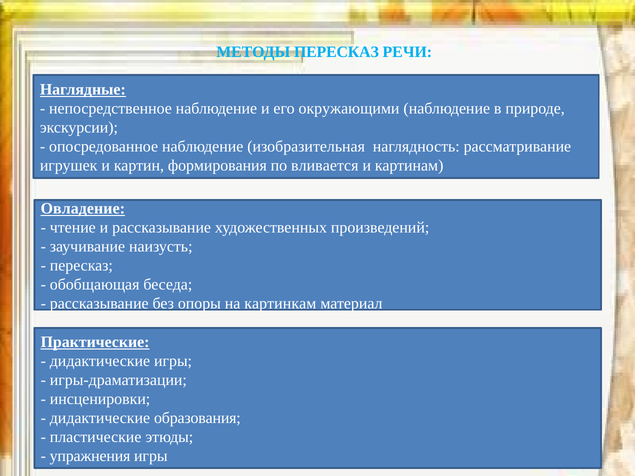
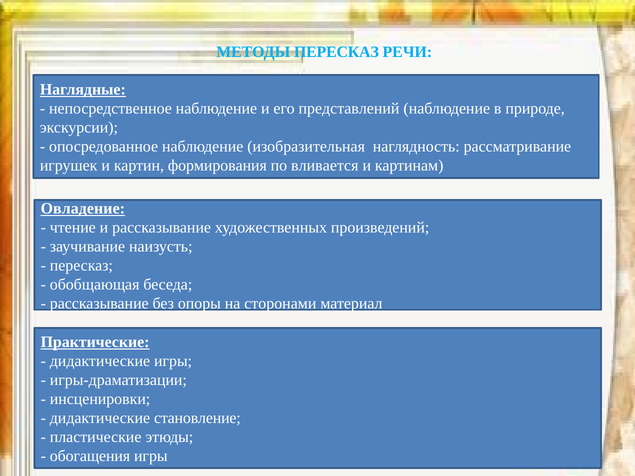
окружающими: окружающими -> представлений
картинкам: картинкам -> сторонами
образования: образования -> становление
упражнения: упражнения -> обогащения
